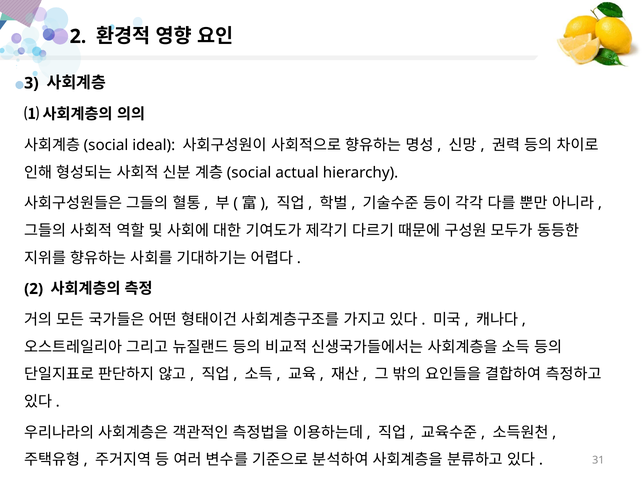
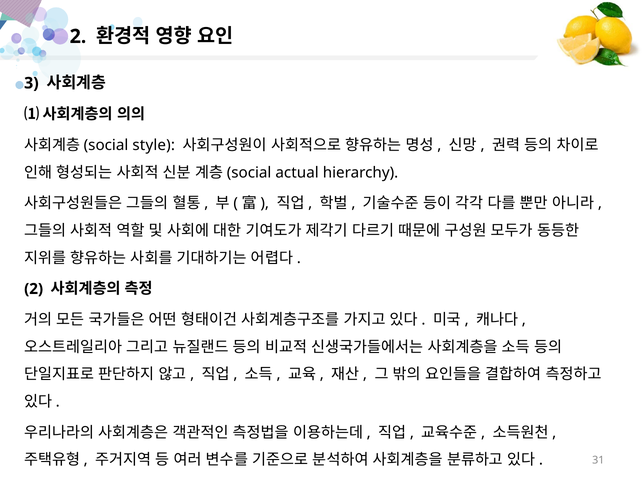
ideal: ideal -> style
